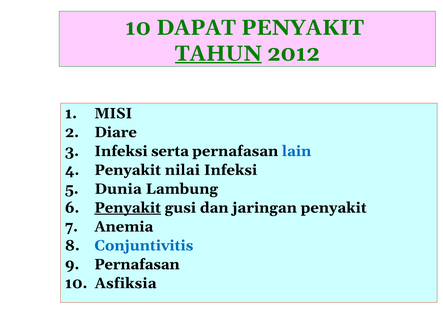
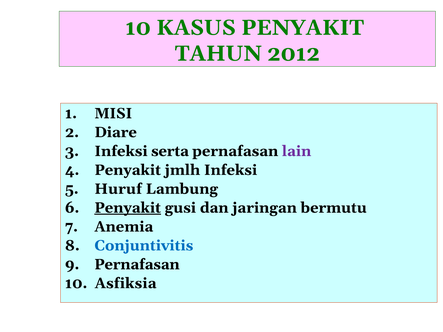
DAPAT: DAPAT -> KASUS
TAHUN underline: present -> none
lain colour: blue -> purple
nilai: nilai -> jmlh
Dunia: Dunia -> Huruf
jaringan penyakit: penyakit -> bermutu
